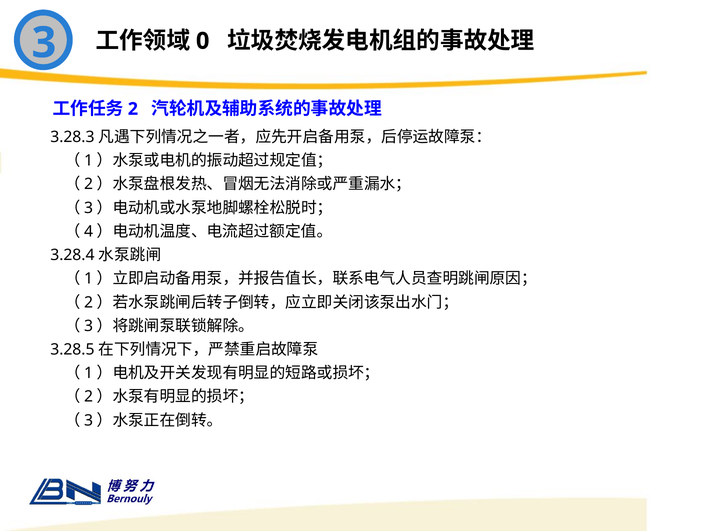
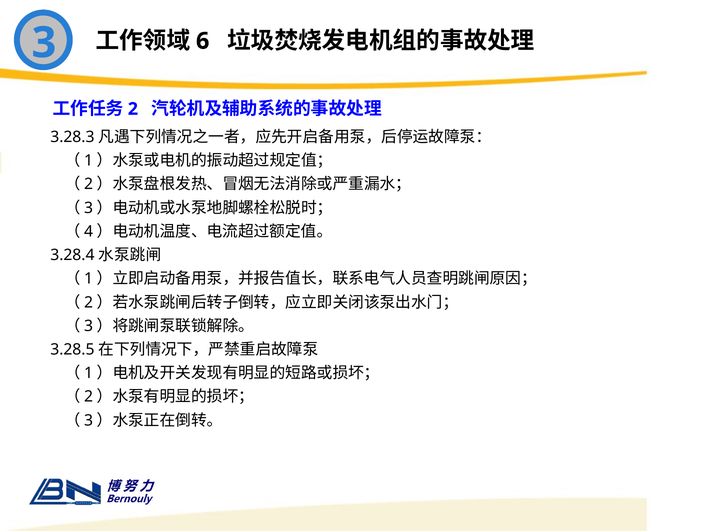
0: 0 -> 6
